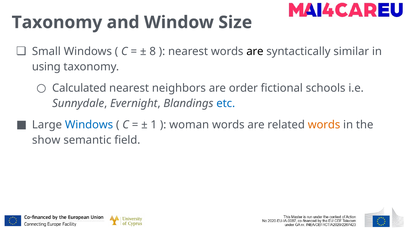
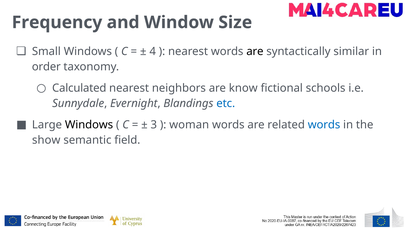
Taxonomy at (57, 22): Taxonomy -> Frequency
8: 8 -> 4
using: using -> order
order: order -> know
Windows at (89, 125) colour: blue -> black
1: 1 -> 3
words at (324, 125) colour: orange -> blue
